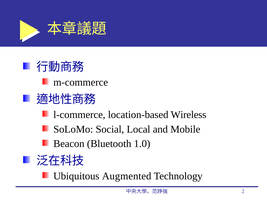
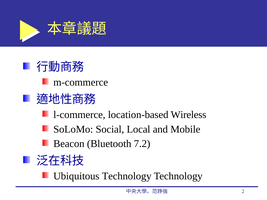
1.0: 1.0 -> 7.2
Ubiquitous Augmented: Augmented -> Technology
